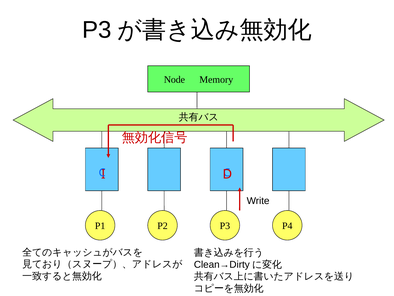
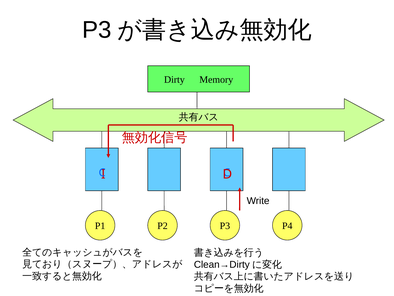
Node: Node -> Dirty
